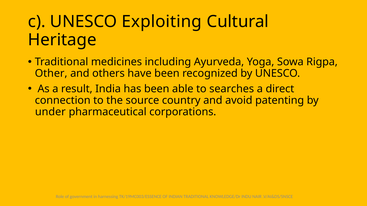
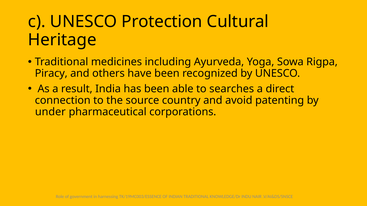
Exploiting: Exploiting -> Protection
Other: Other -> Piracy
